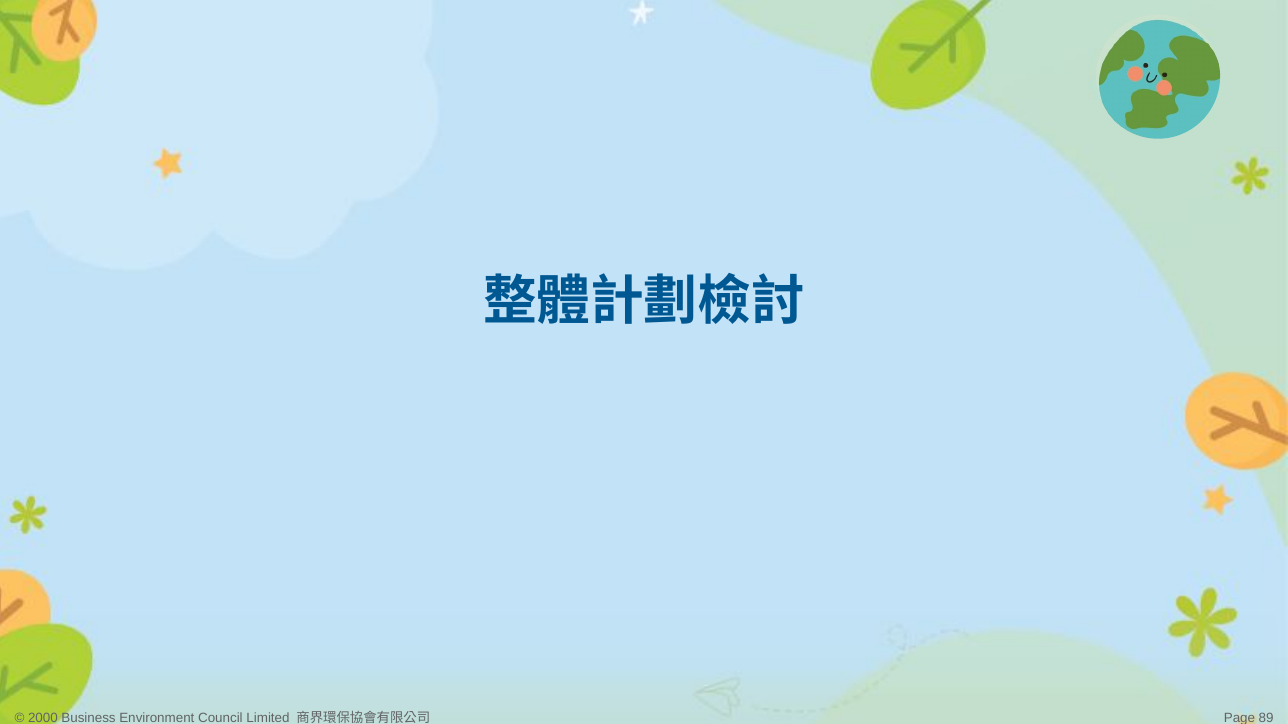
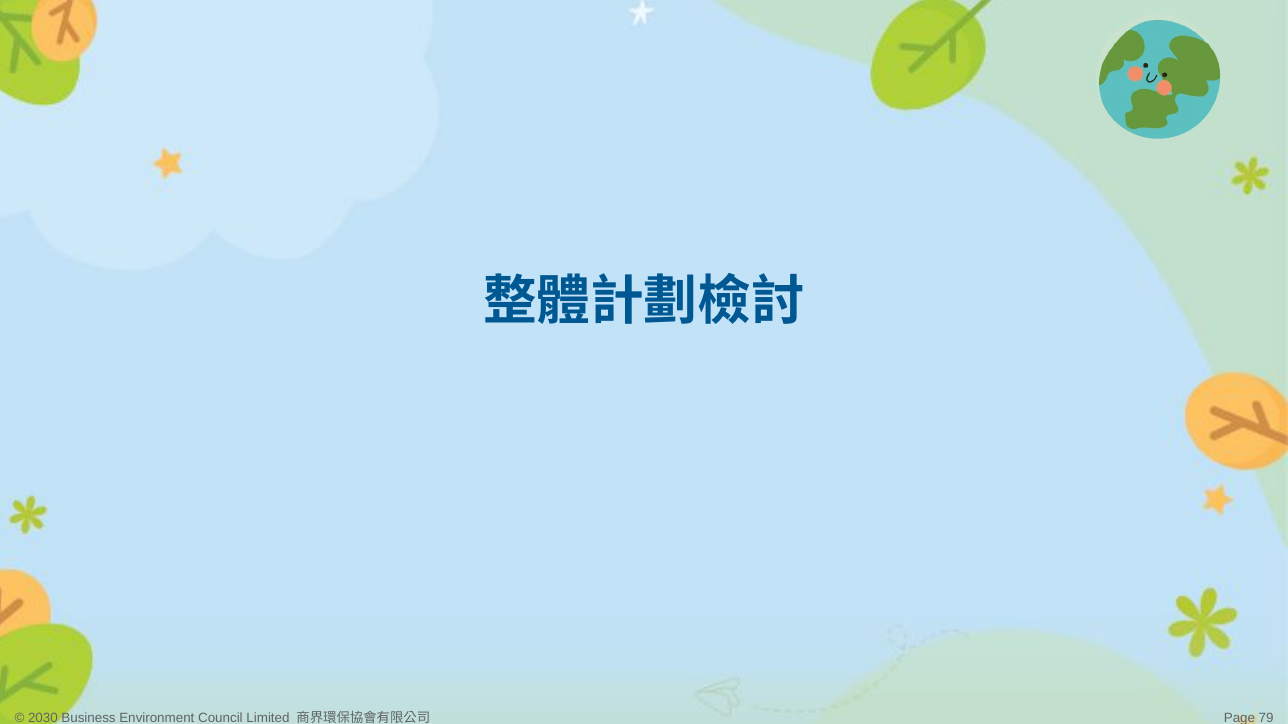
2000: 2000 -> 2030
89: 89 -> 79
